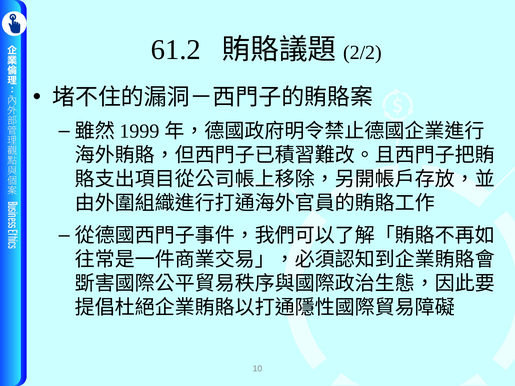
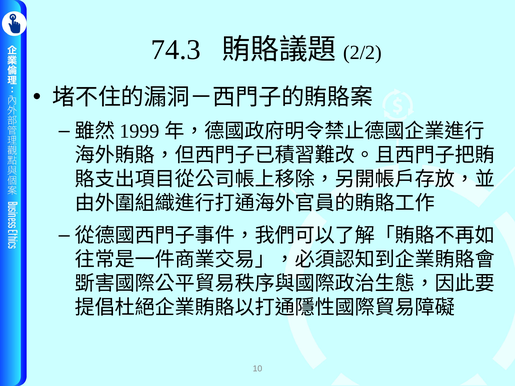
61.2: 61.2 -> 74.3
